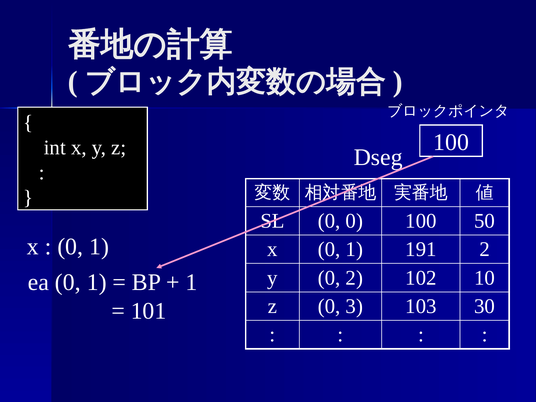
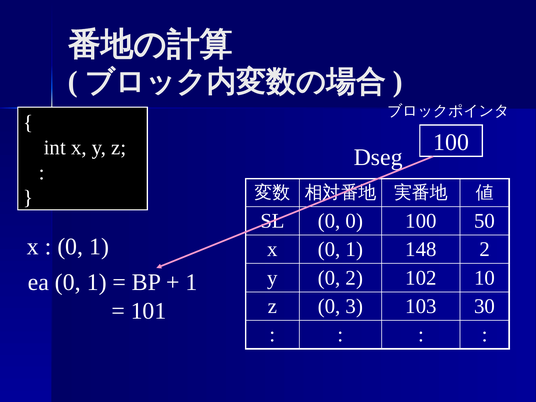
191: 191 -> 148
